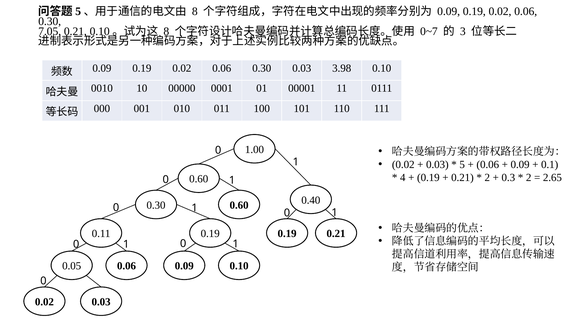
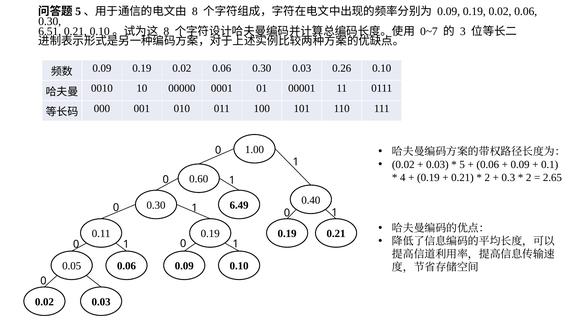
7.05: 7.05 -> 6.51
3.98: 3.98 -> 0.26
0.60 at (239, 205): 0.60 -> 6.49
